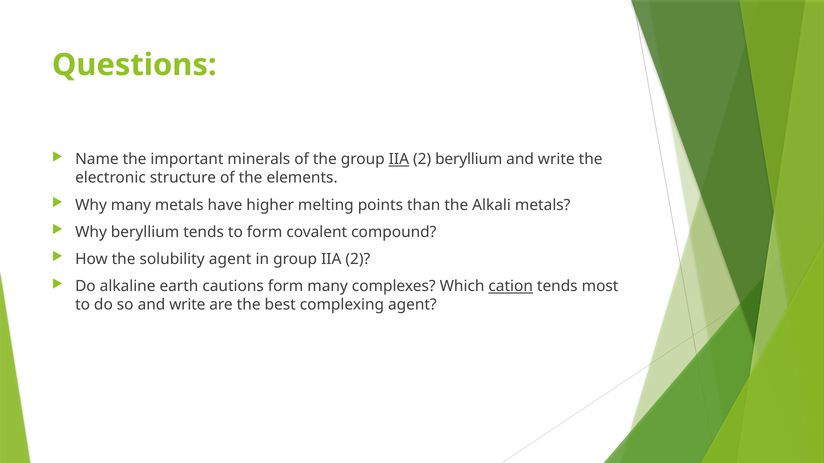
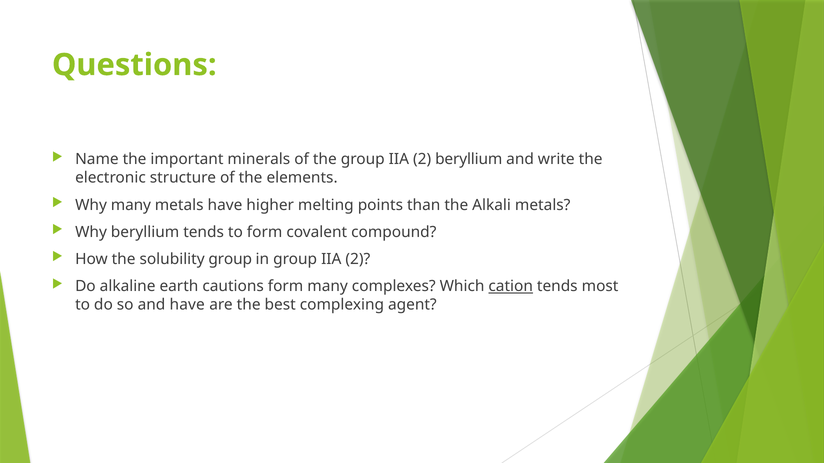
IIA at (399, 159) underline: present -> none
solubility agent: agent -> group
so and write: write -> have
